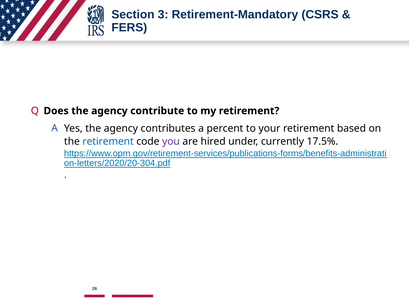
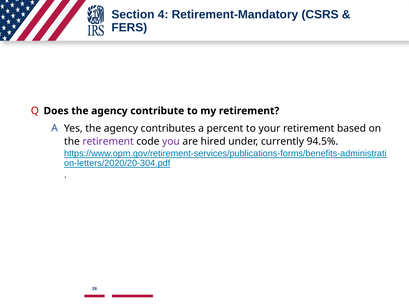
3: 3 -> 4
retirement at (108, 141) colour: blue -> purple
17.5%: 17.5% -> 94.5%
